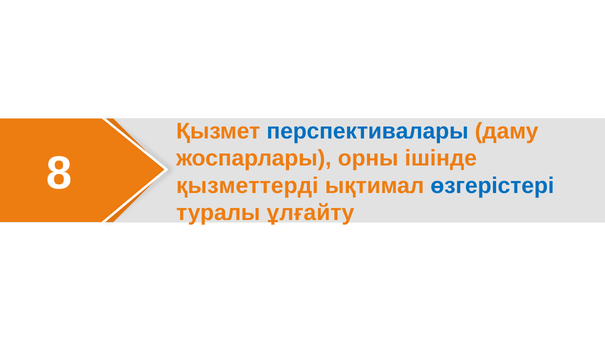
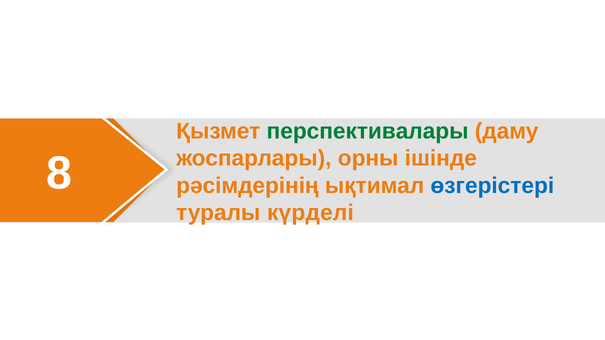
перспективалары colour: blue -> green
қызметтерді: қызметтерді -> рәсімдерінің
ұлғайту: ұлғайту -> күрделі
